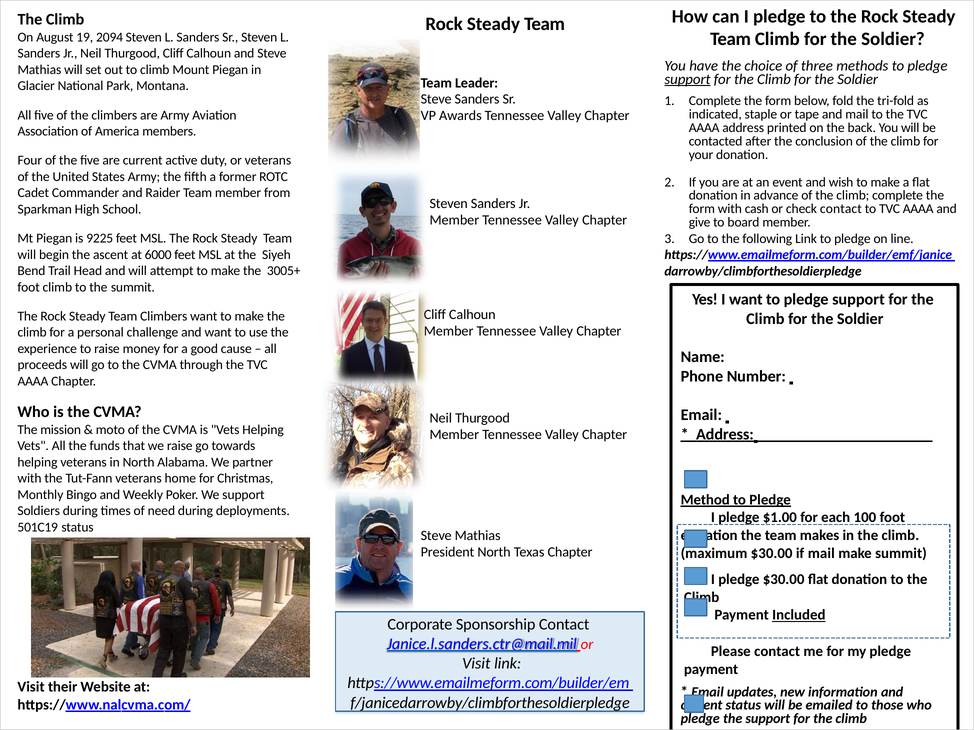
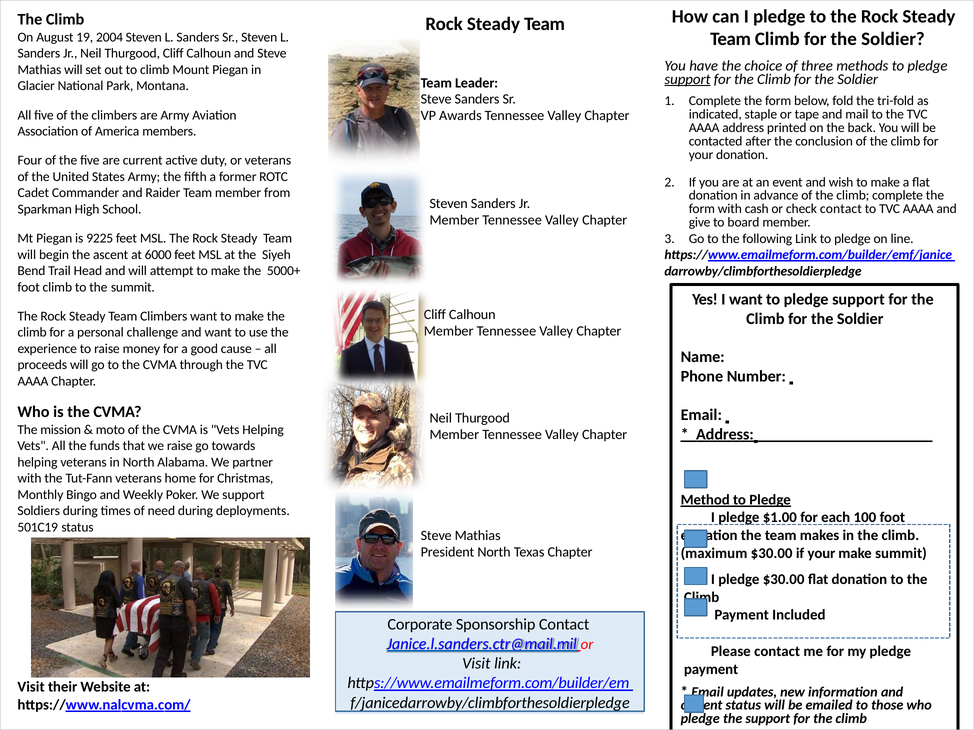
2094: 2094 -> 2004
3005+: 3005+ -> 5000+
if mail: mail -> your
Included underline: present -> none
